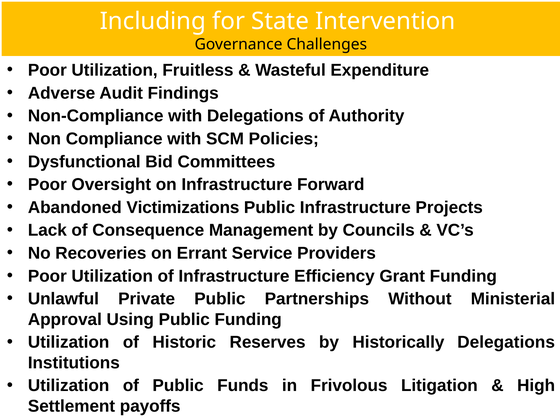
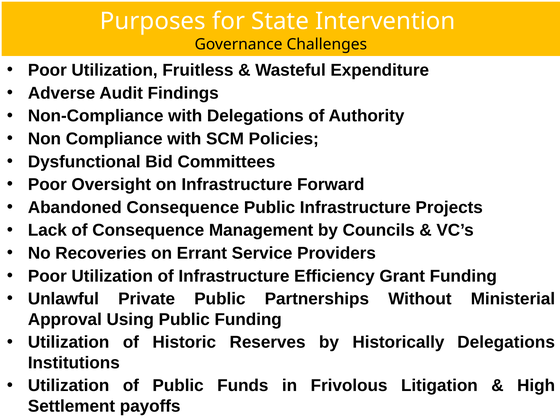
Including: Including -> Purposes
Abandoned Victimizations: Victimizations -> Consequence
